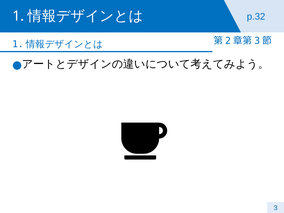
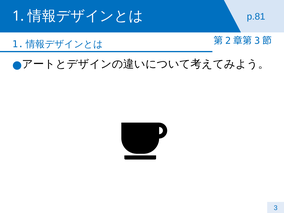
p.32: p.32 -> p.81
